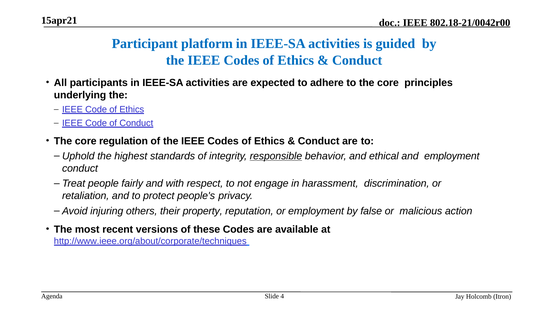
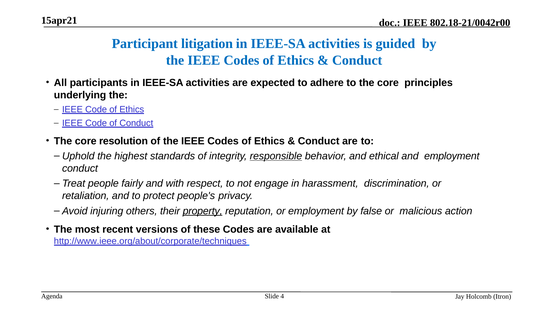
platform: platform -> litigation
regulation: regulation -> resolution
property underline: none -> present
